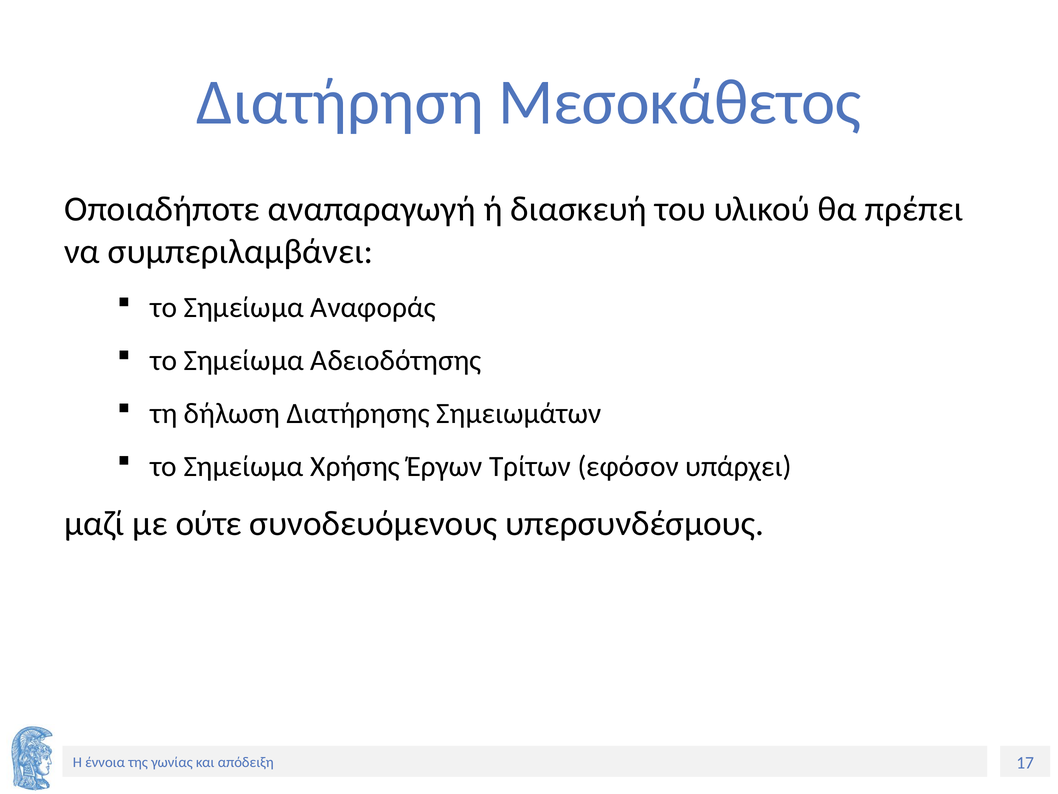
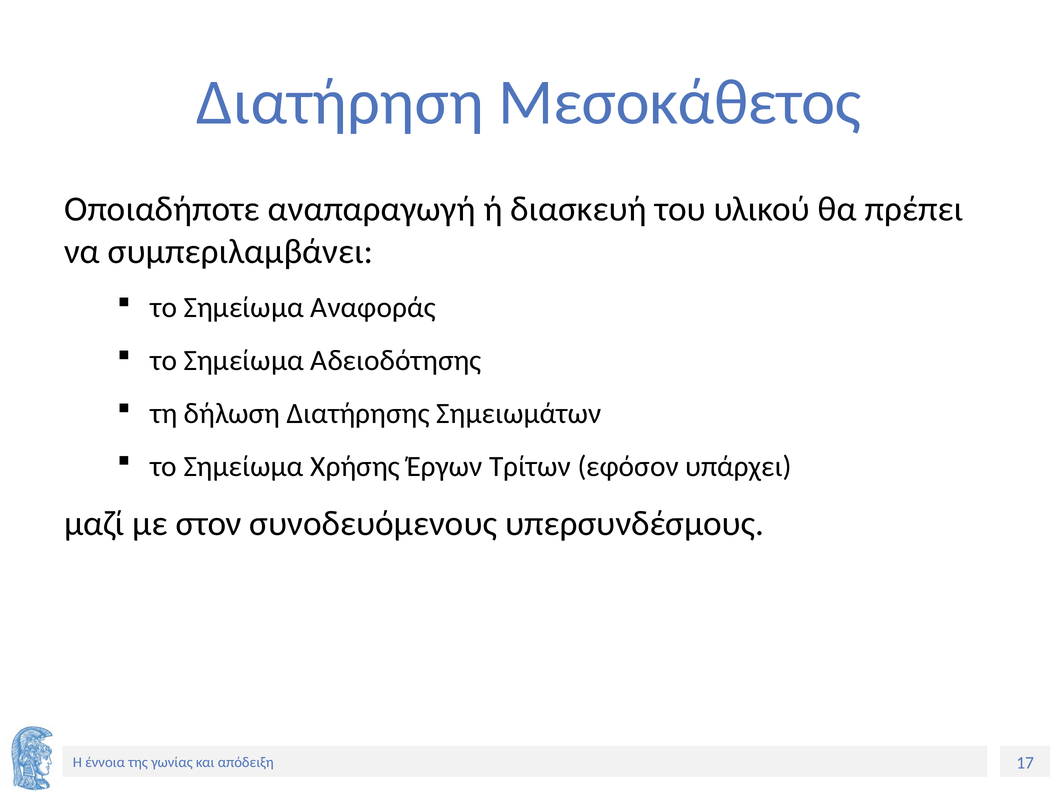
ούτε: ούτε -> στον
